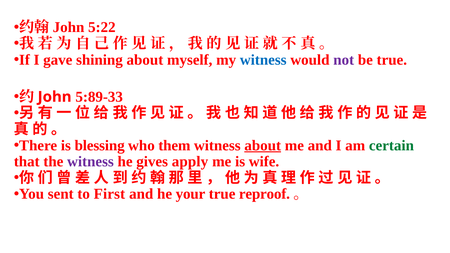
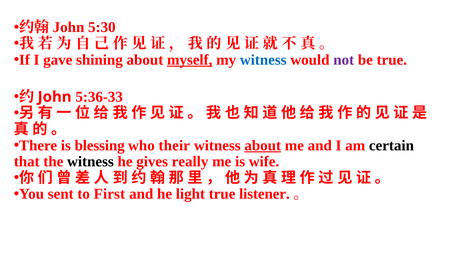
5:22: 5:22 -> 5:30
myself underline: none -> present
5:89-33: 5:89-33 -> 5:36-33
them: them -> their
certain colour: green -> black
witness at (90, 162) colour: purple -> black
apply: apply -> really
your: your -> light
reproof: reproof -> listener
